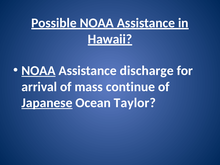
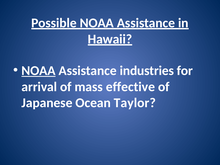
discharge: discharge -> industries
continue: continue -> effective
Japanese underline: present -> none
